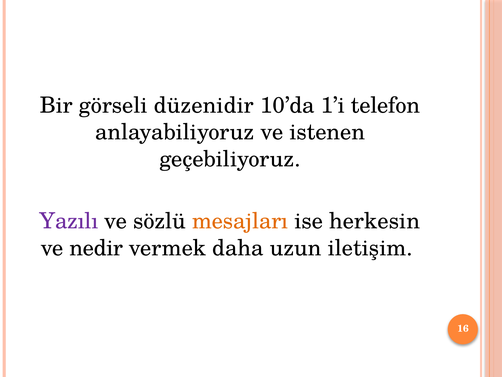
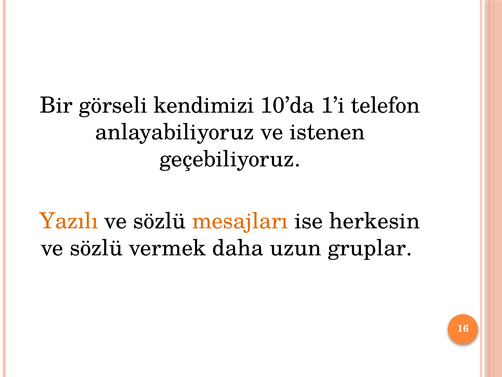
düzenidir: düzenidir -> kendimizi
Yazılı colour: purple -> orange
nedir at (96, 248): nedir -> sözlü
iletişim: iletişim -> gruplar
